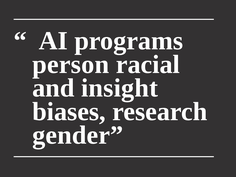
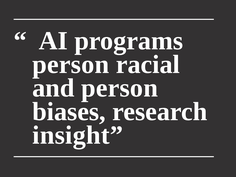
and insight: insight -> person
gender: gender -> insight
